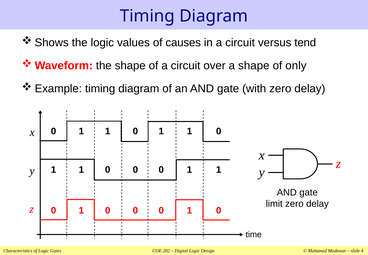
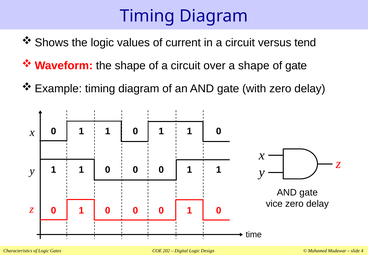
causes: causes -> current
of only: only -> gate
limit: limit -> vice
